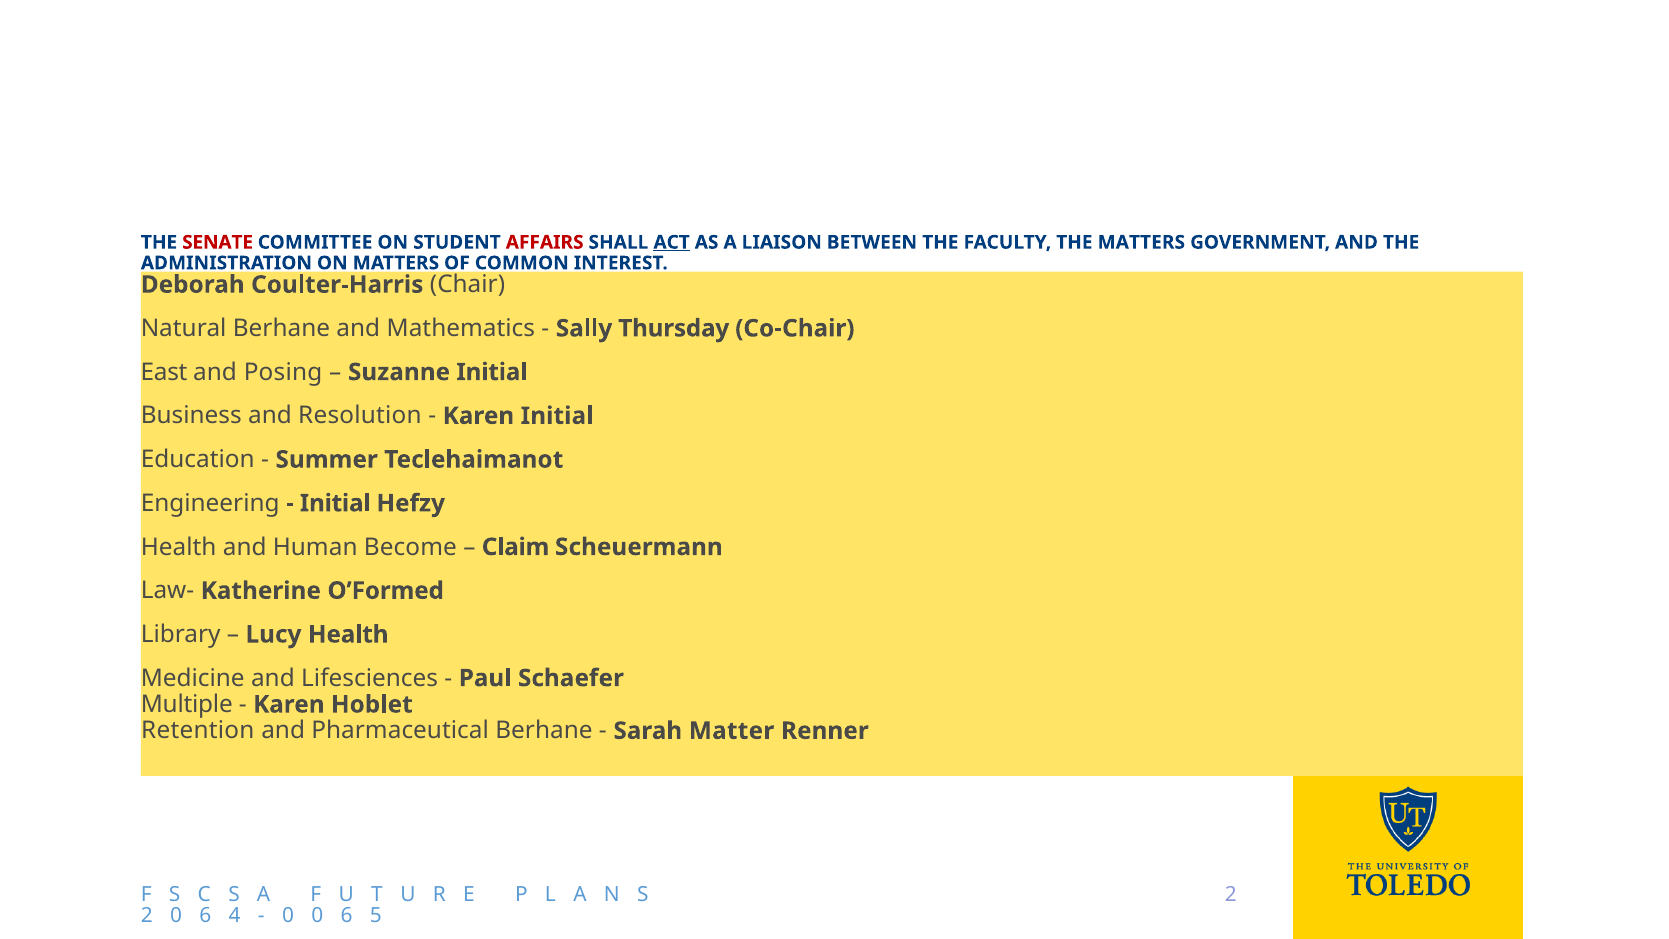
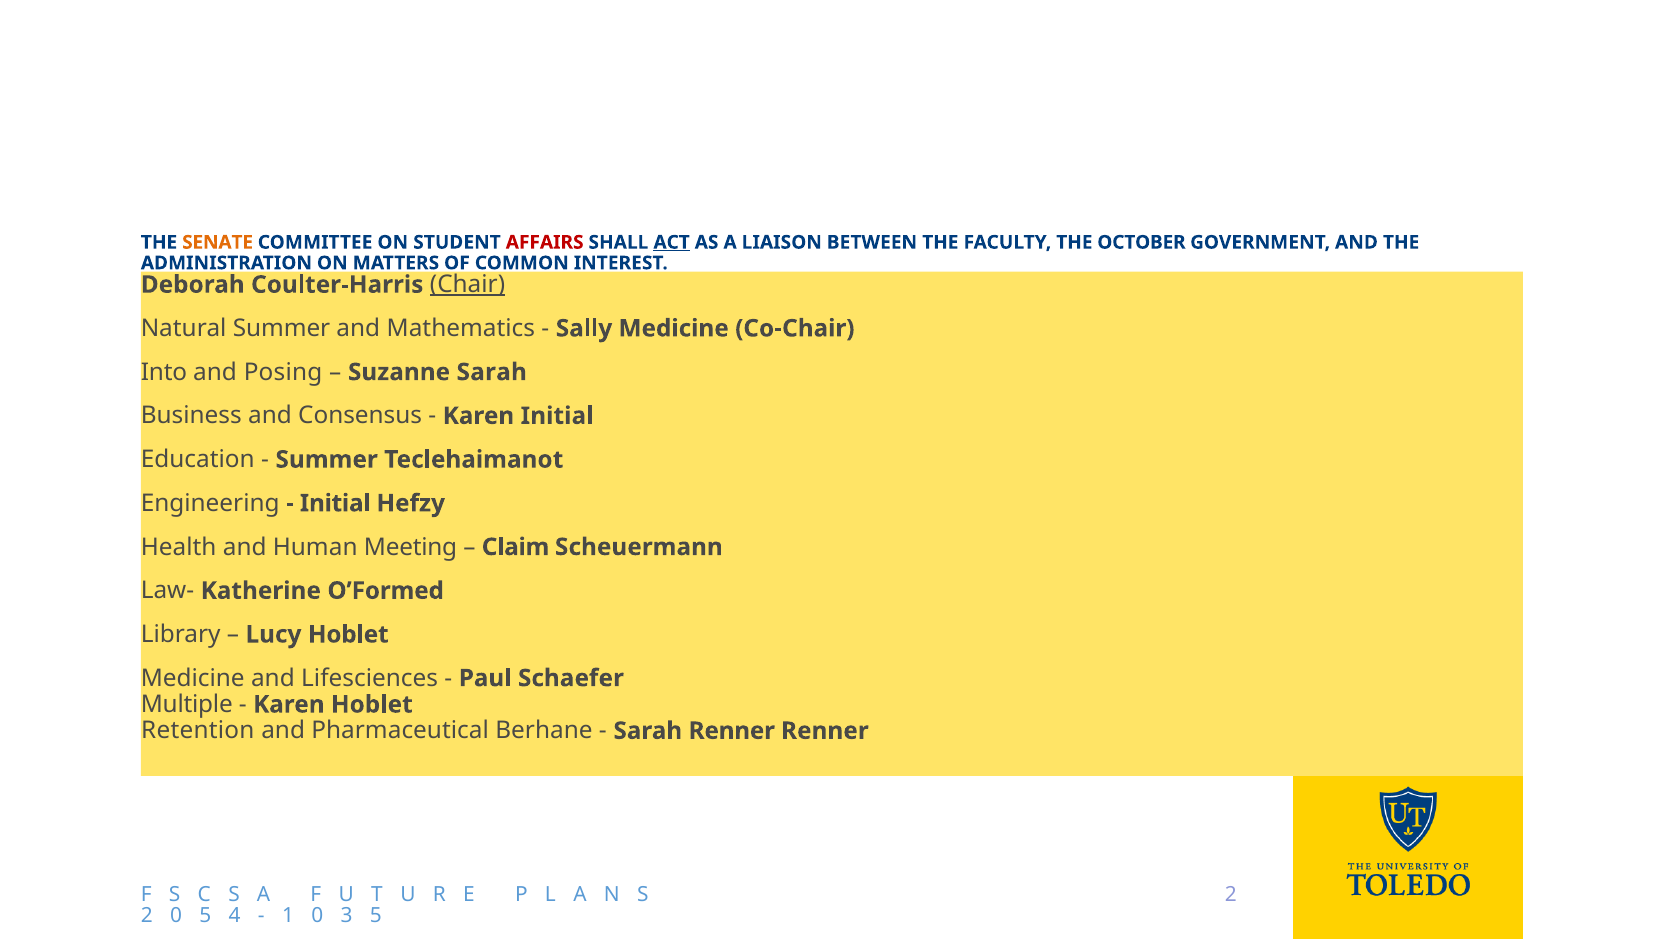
SENATE colour: red -> orange
THE MATTERS: MATTERS -> OCTOBER
Chair underline: none -> present
Natural Berhane: Berhane -> Summer
Sally Thursday: Thursday -> Medicine
East: East -> Into
Suzanne Initial: Initial -> Sarah
Resolution: Resolution -> Consensus
Become: Become -> Meeting
Lucy Health: Health -> Hoblet
Sarah Matter: Matter -> Renner
6 at (205, 916): 6 -> 5
0 at (288, 916): 0 -> 1
6 at (347, 916): 6 -> 3
